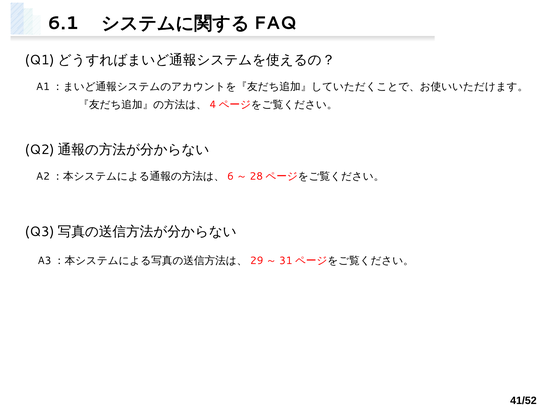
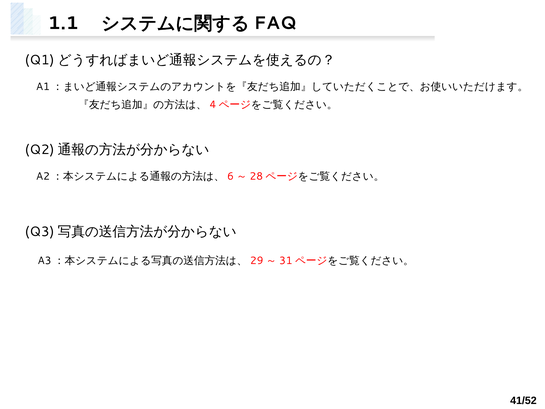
6.1: 6.1 -> 1.1
